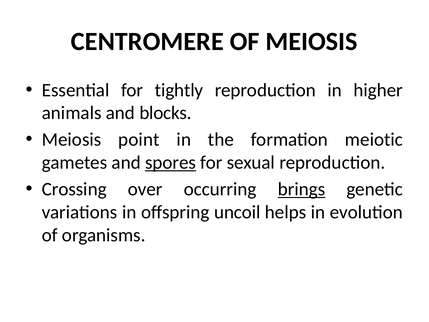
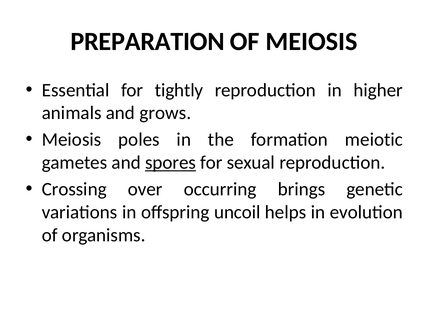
CENTROMERE: CENTROMERE -> PREPARATION
blocks: blocks -> grows
point: point -> poles
brings underline: present -> none
